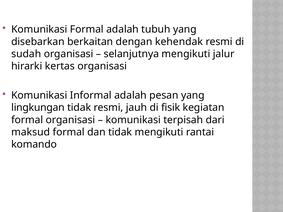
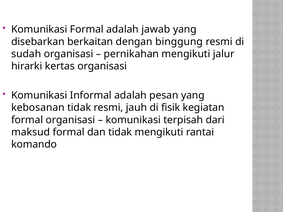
tubuh: tubuh -> jawab
kehendak: kehendak -> binggung
selanjutnya: selanjutnya -> pernikahan
lingkungan: lingkungan -> kebosanan
